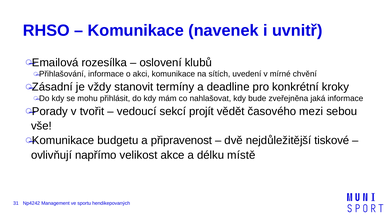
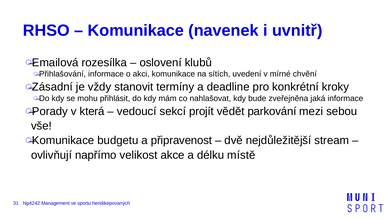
tvořit: tvořit -> která
časového: časového -> parkování
tiskové: tiskové -> stream
